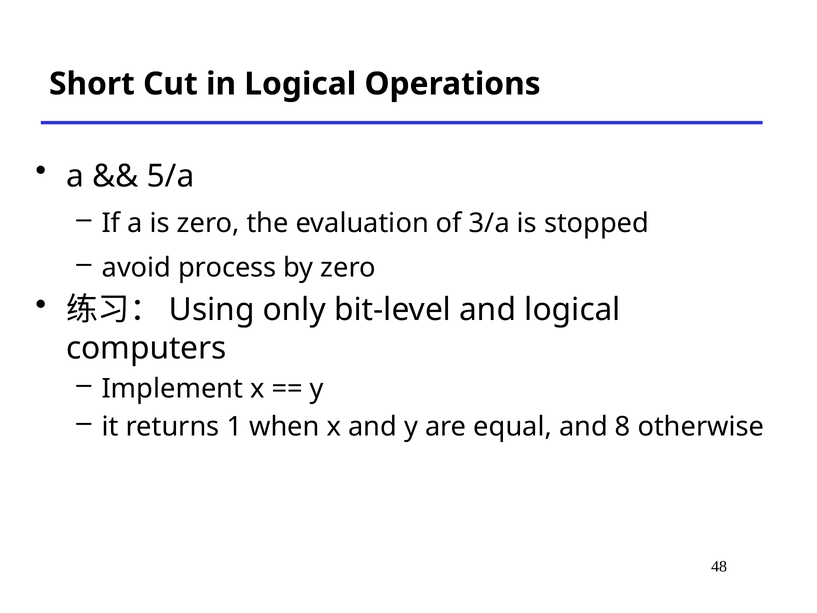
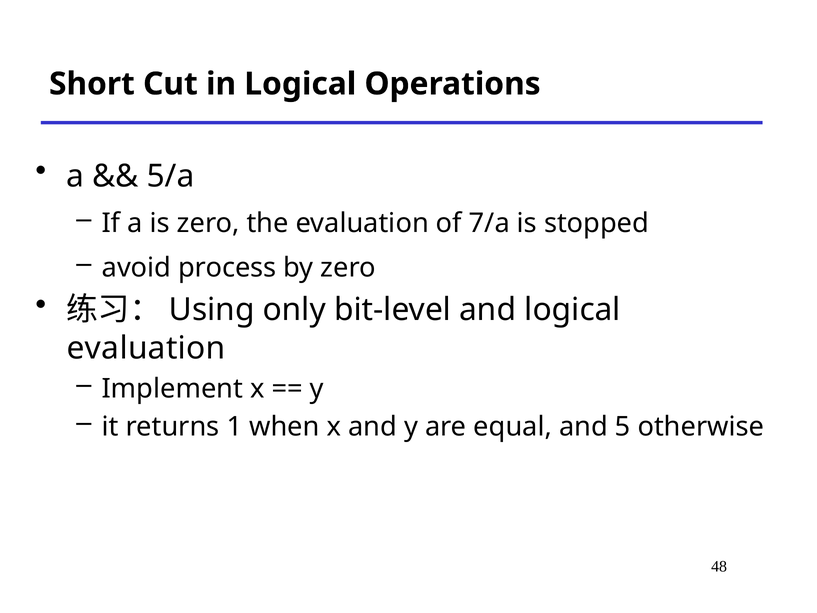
3/a: 3/a -> 7/a
computers at (146, 348): computers -> evaluation
8: 8 -> 5
